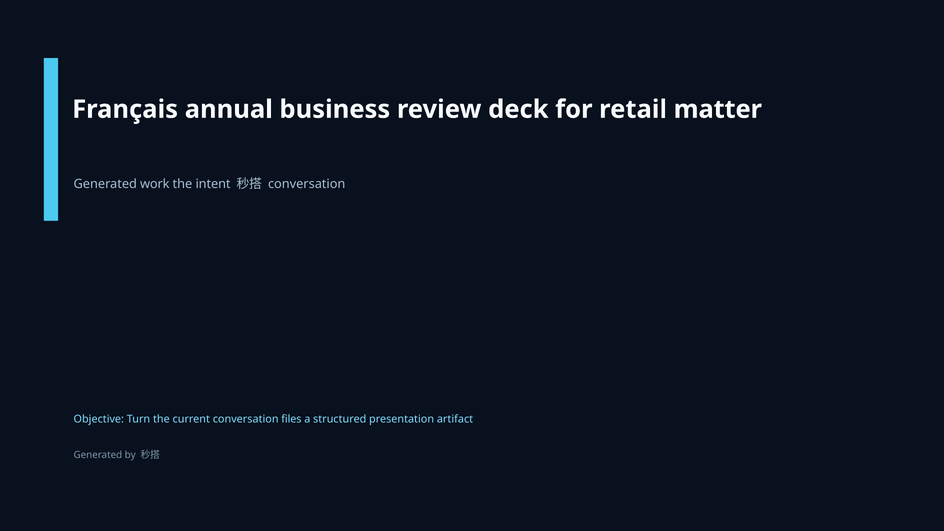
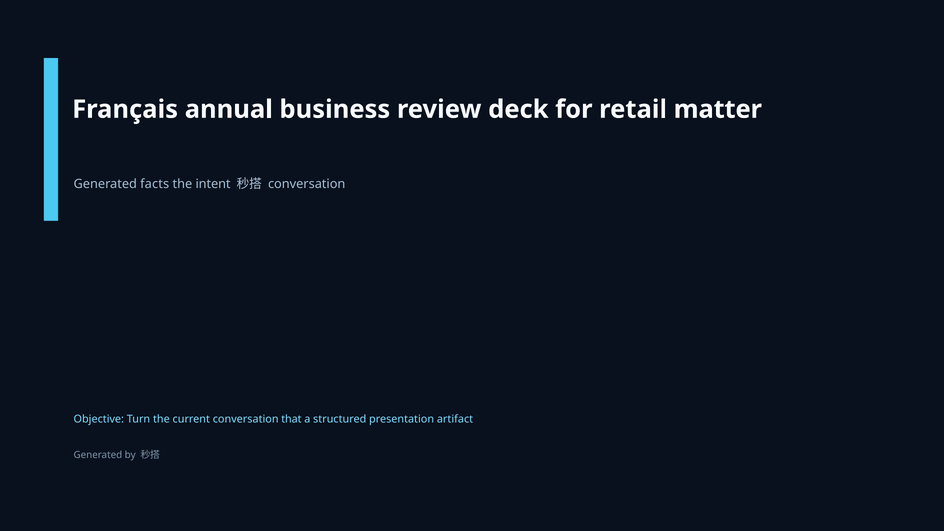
work: work -> facts
files: files -> that
